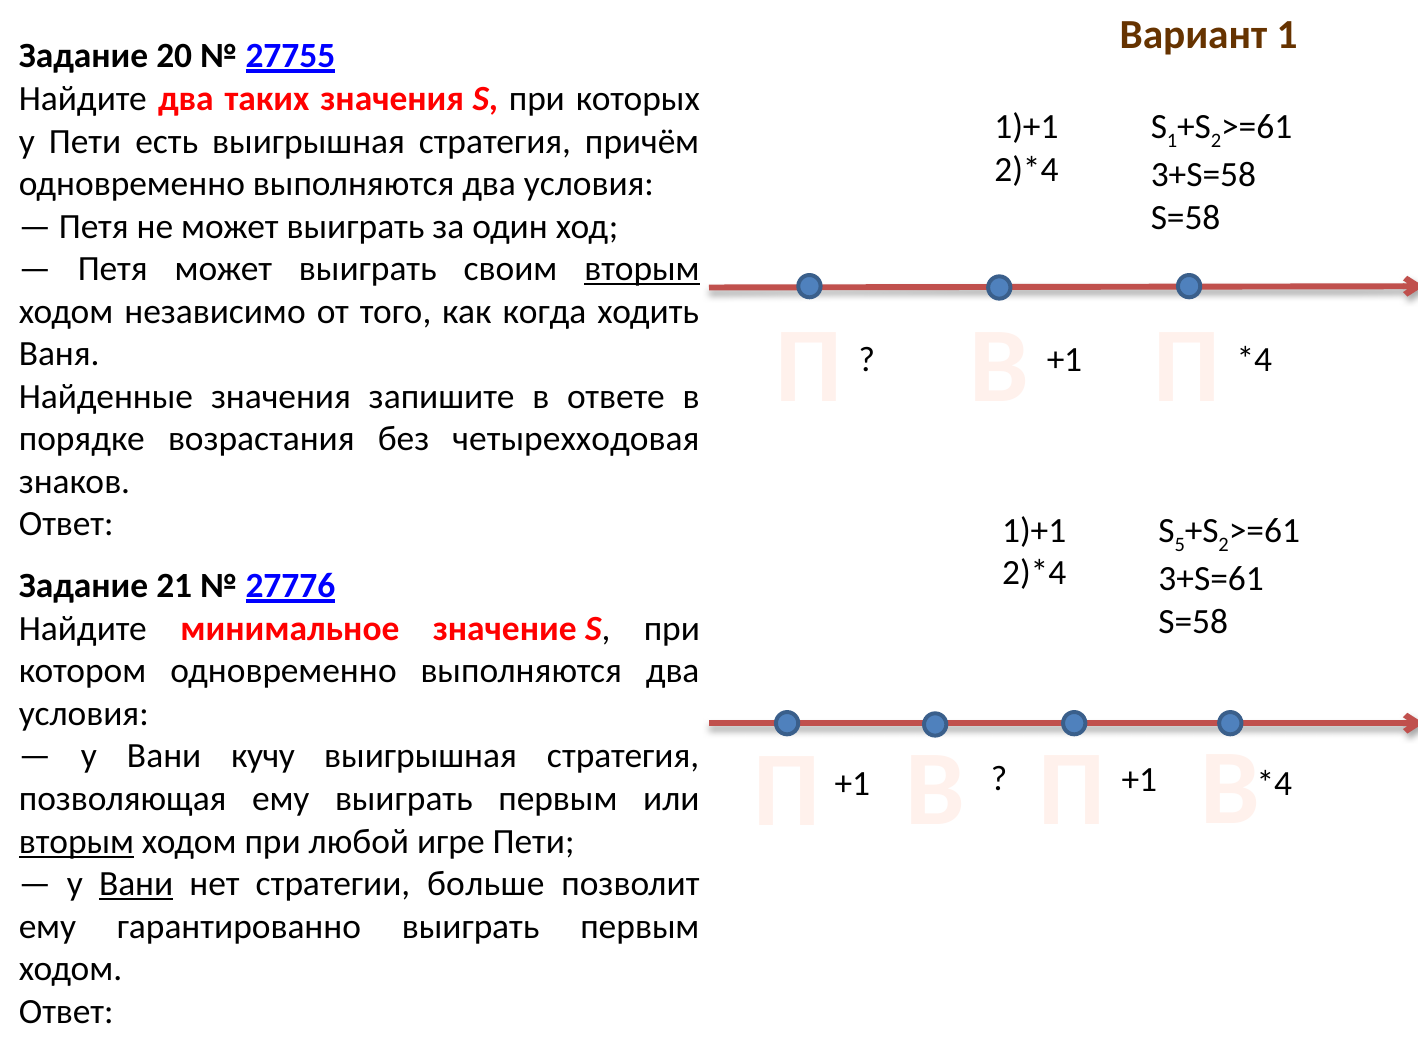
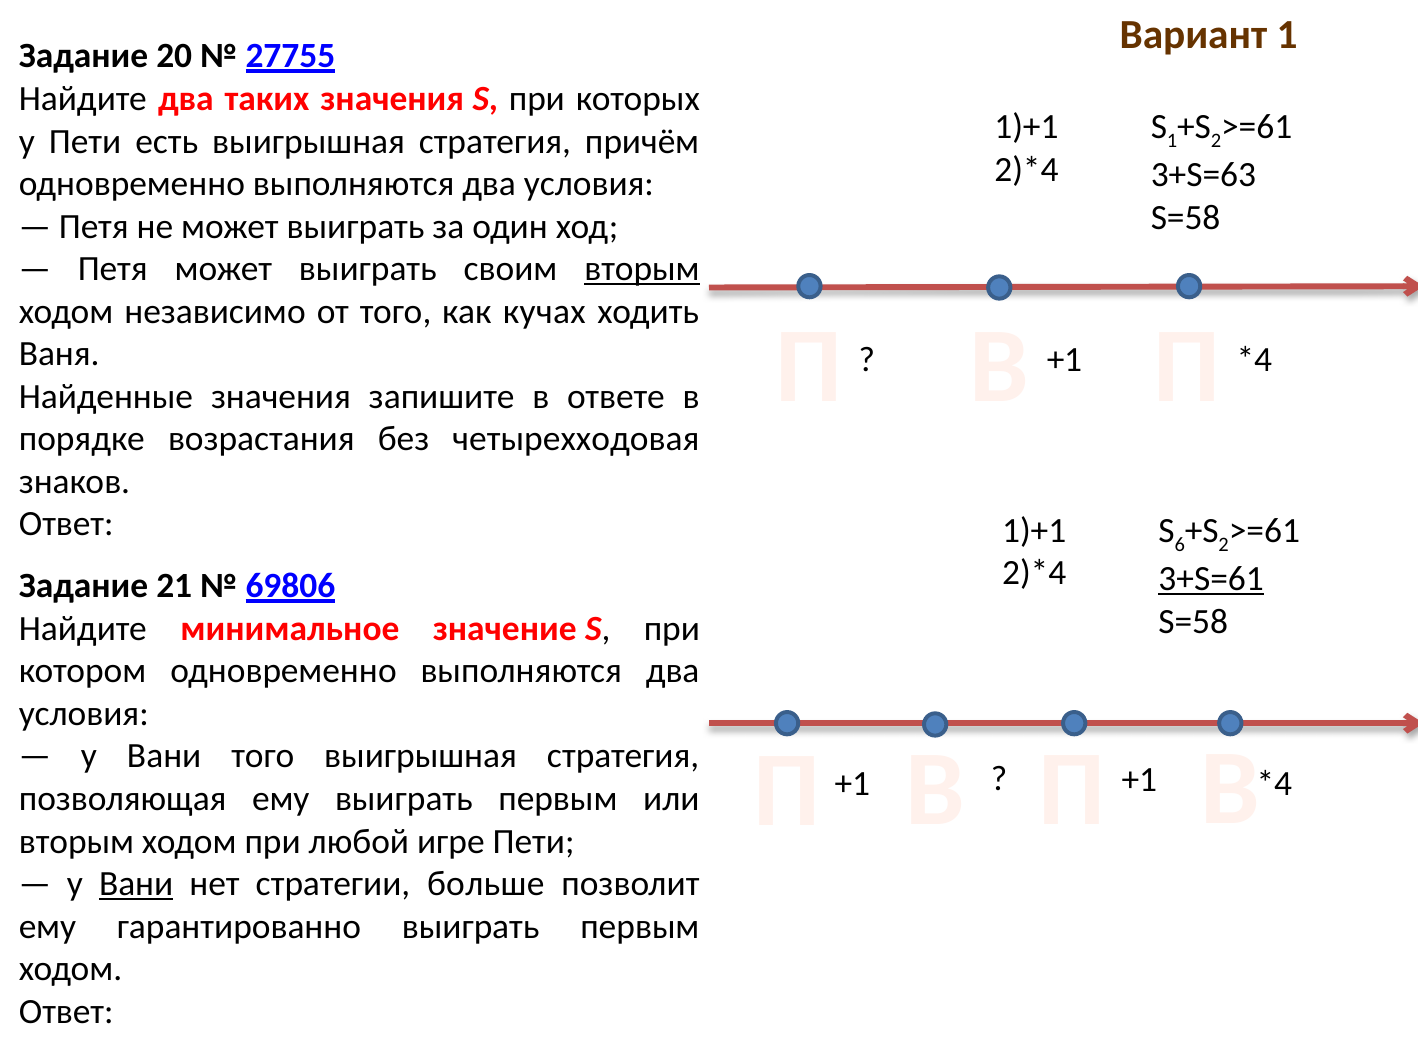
3+S=58: 3+S=58 -> 3+S=63
когда: когда -> кучах
5: 5 -> 6
3+S=61 underline: none -> present
27776: 27776 -> 69806
Вани кучу: кучу -> того
вторым at (76, 842) underline: present -> none
